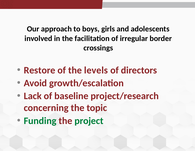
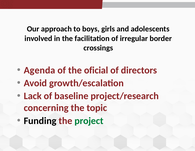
Restore: Restore -> Agenda
levels: levels -> oficial
Funding colour: green -> black
